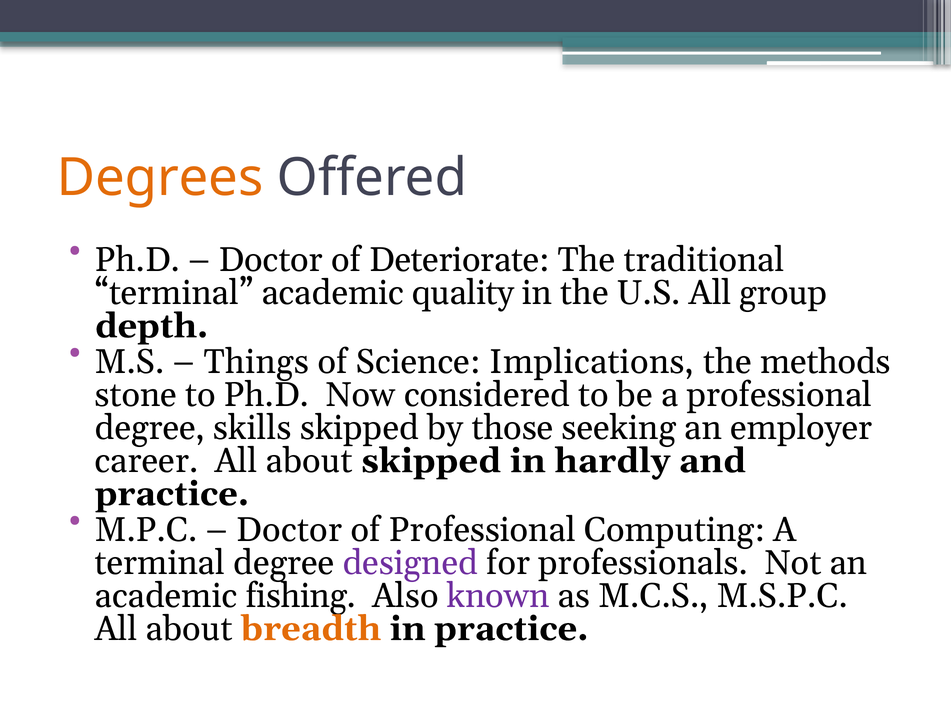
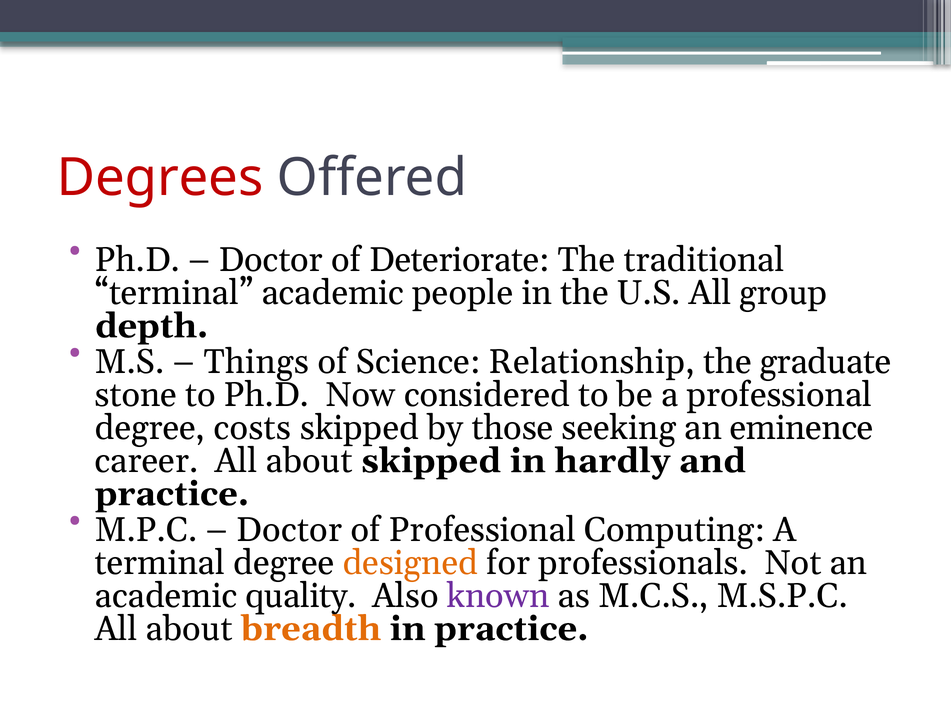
Degrees colour: orange -> red
quality: quality -> people
Implications: Implications -> Relationship
methods: methods -> graduate
skills: skills -> costs
employer: employer -> eminence
designed colour: purple -> orange
fishing: fishing -> quality
